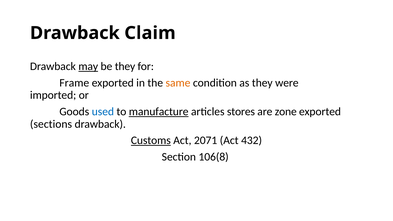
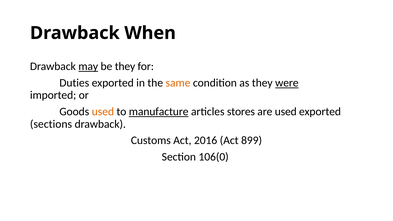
Claim: Claim -> When
Frame: Frame -> Duties
were underline: none -> present
used at (103, 112) colour: blue -> orange
are zone: zone -> used
Customs underline: present -> none
2071: 2071 -> 2016
432: 432 -> 899
106(8: 106(8 -> 106(0
